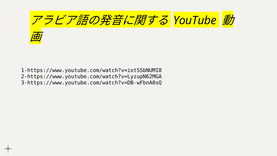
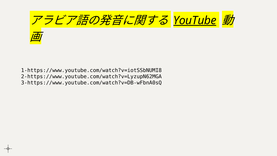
YouTube underline: none -> present
